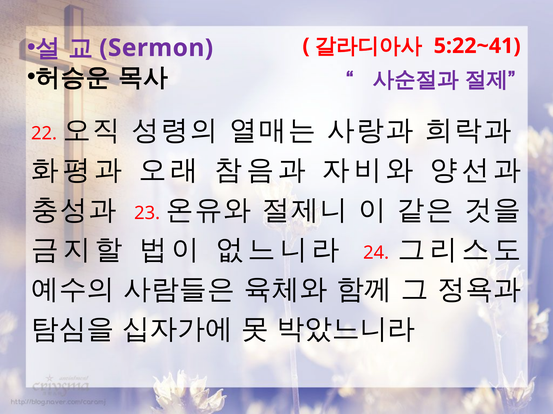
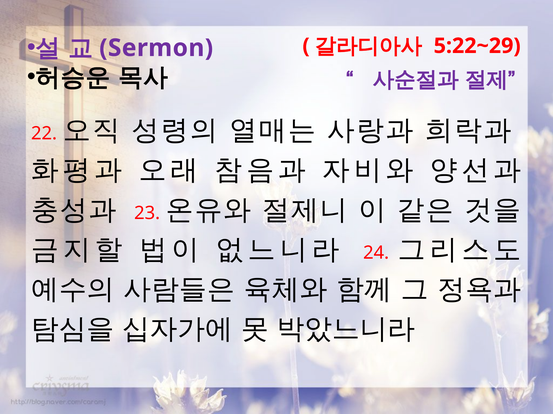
5:22~41: 5:22~41 -> 5:22~29
